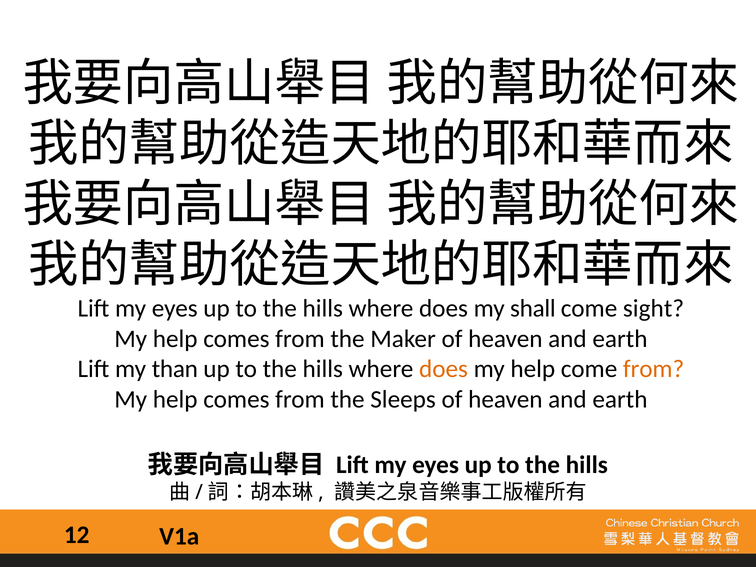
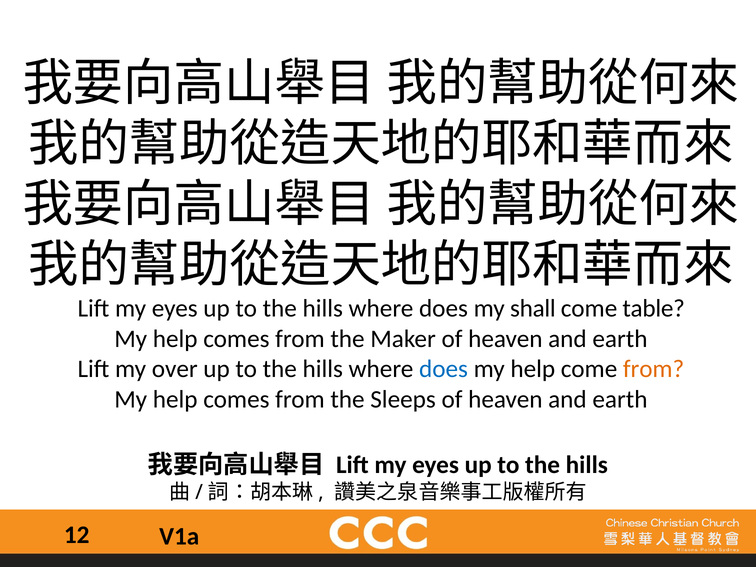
sight: sight -> table
than: than -> over
does at (443, 369) colour: orange -> blue
